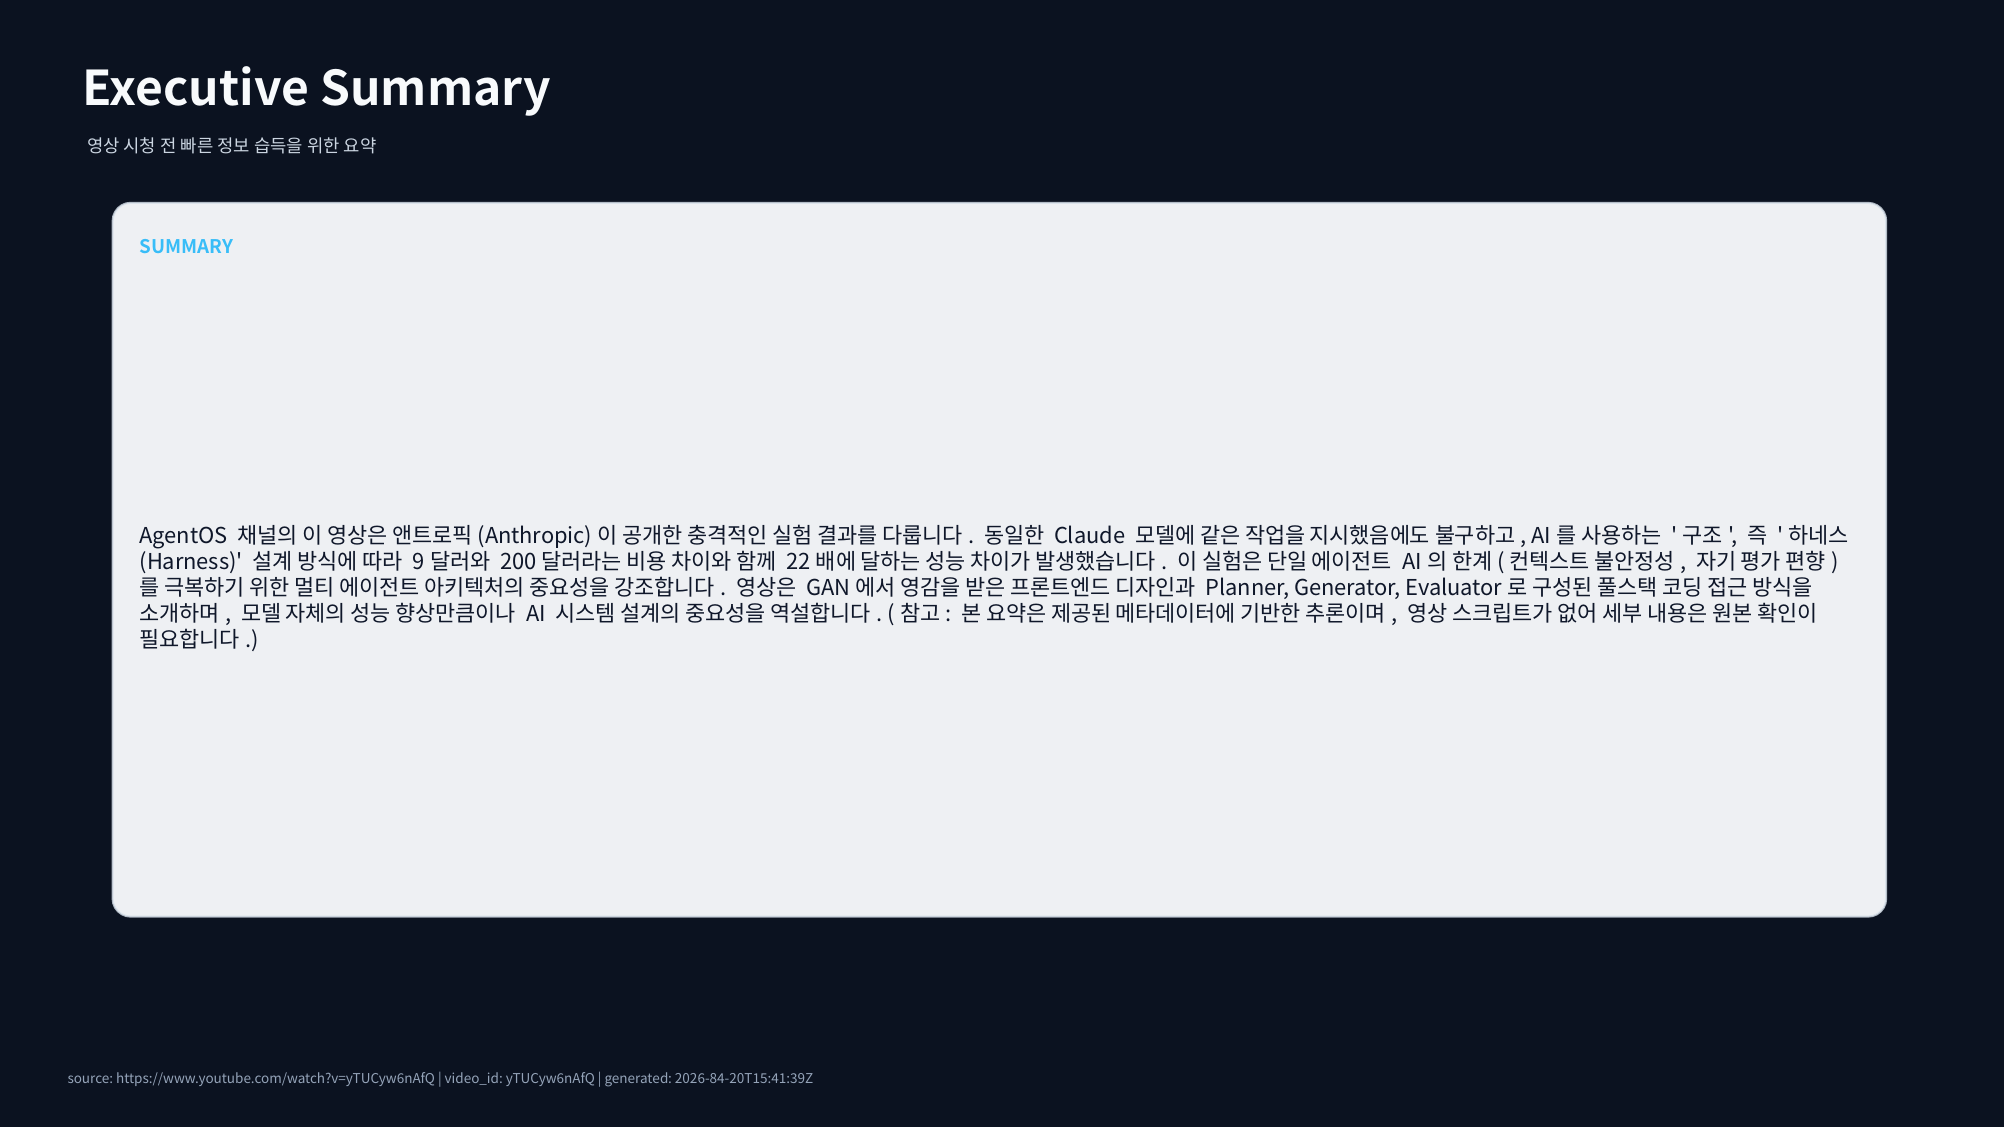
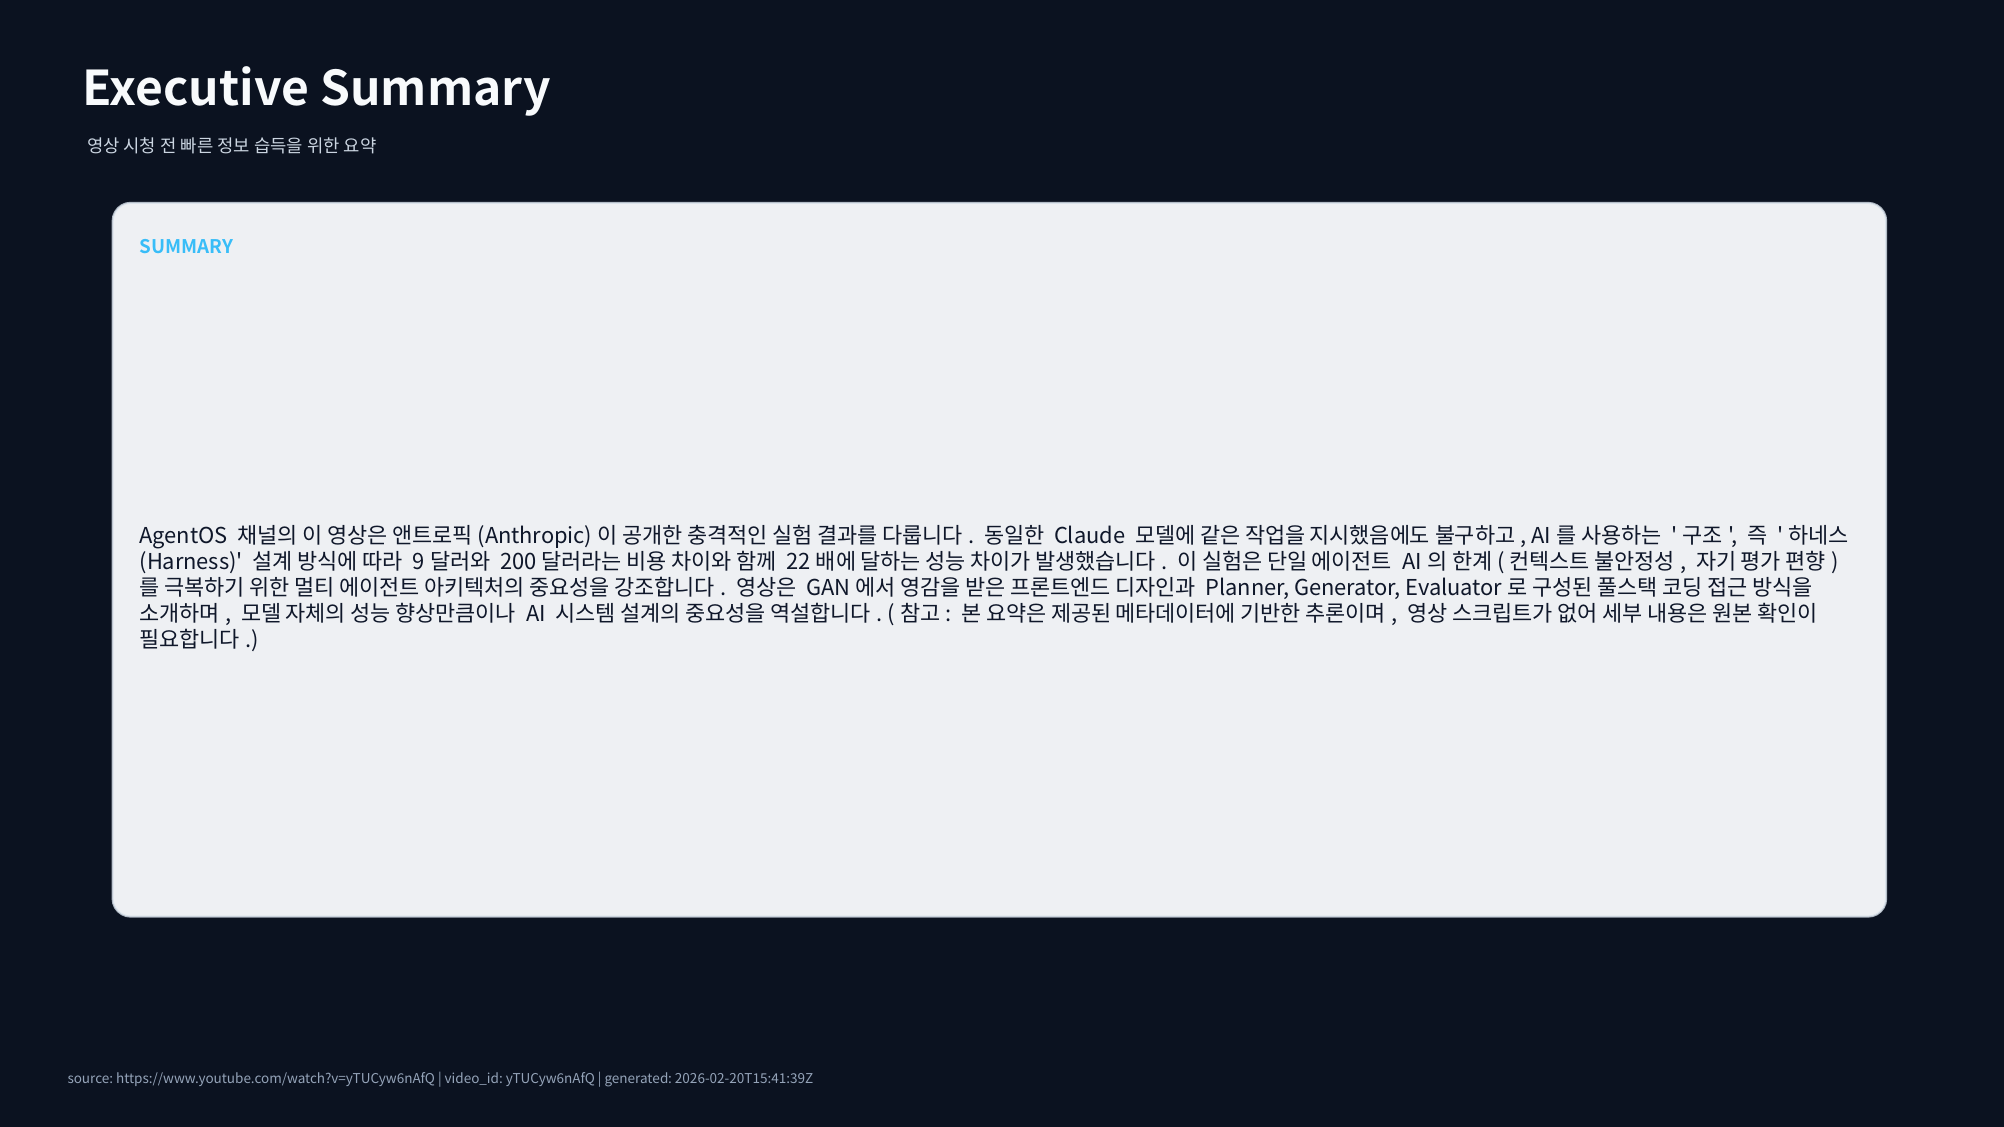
2026-84-20T15:41:39Z: 2026-84-20T15:41:39Z -> 2026-02-20T15:41:39Z
